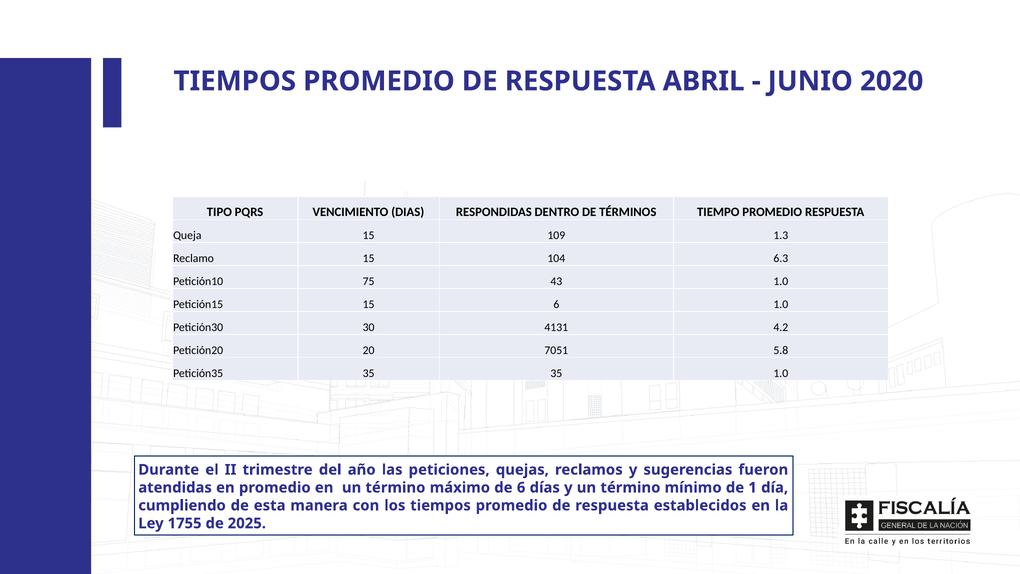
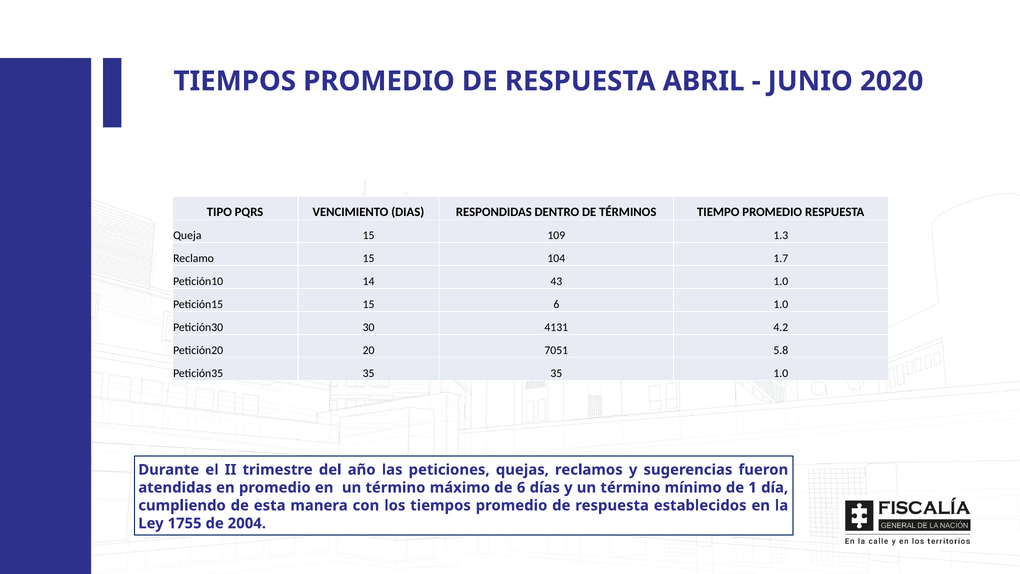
6.3: 6.3 -> 1.7
75: 75 -> 14
2025: 2025 -> 2004
